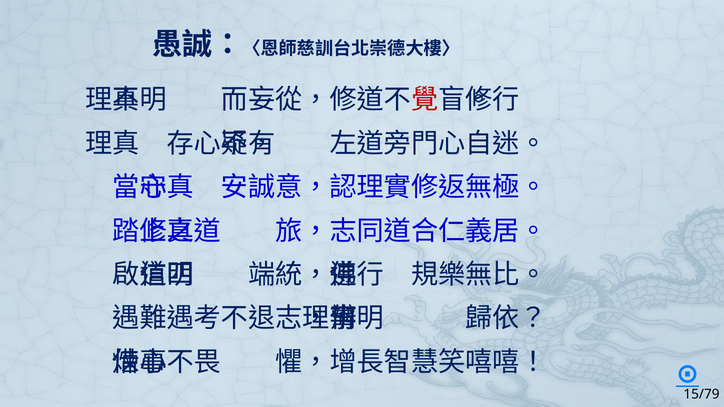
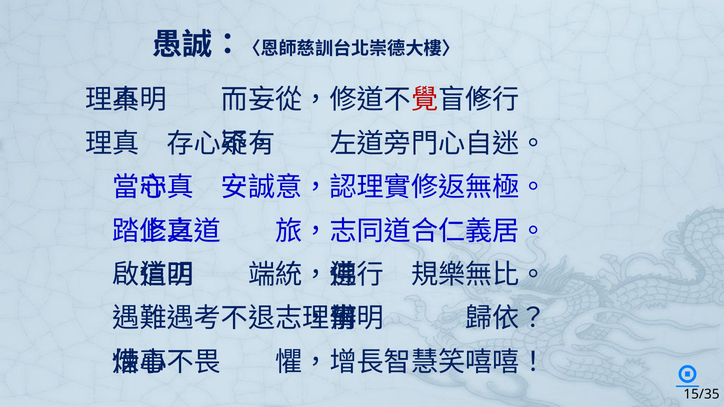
15/79: 15/79 -> 15/35
